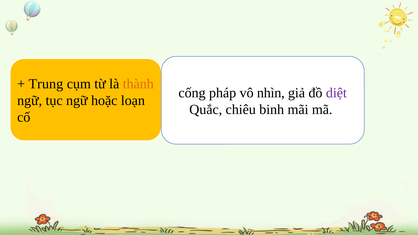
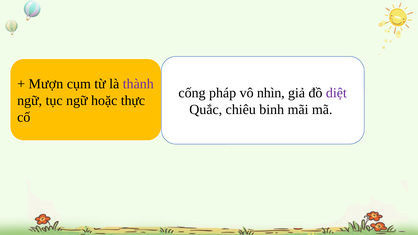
Trung: Trung -> Mượn
thành colour: orange -> purple
loạn: loạn -> thực
